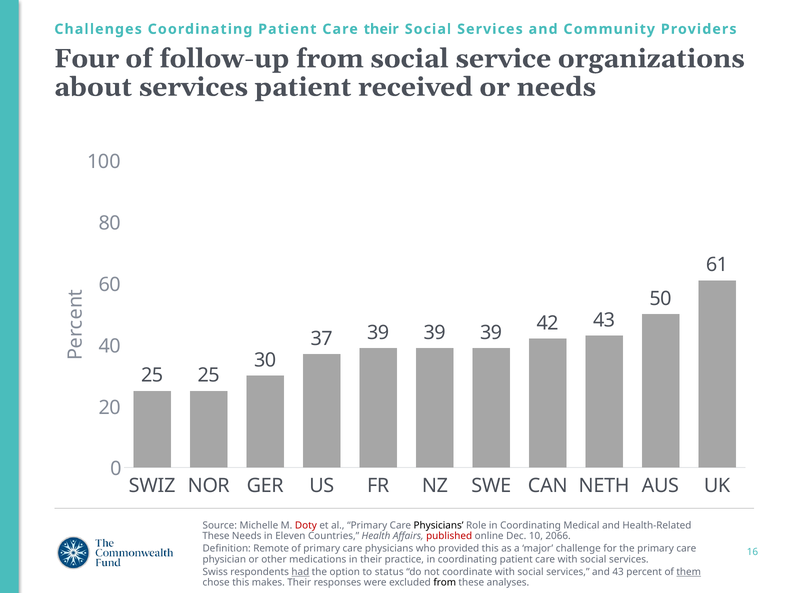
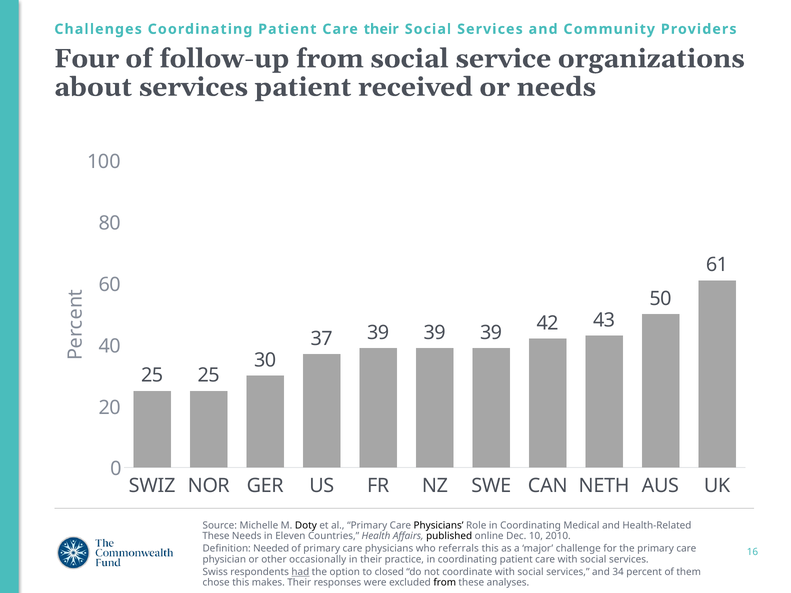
Doty colour: red -> black
published colour: red -> black
2066: 2066 -> 2010
Remote: Remote -> Needed
provided: provided -> referrals
medications: medications -> occasionally
status: status -> closed
and 43: 43 -> 34
them underline: present -> none
